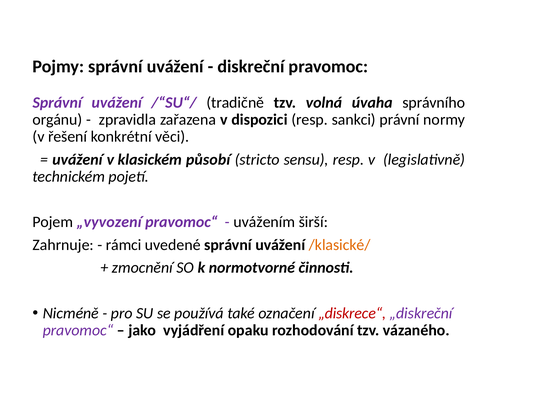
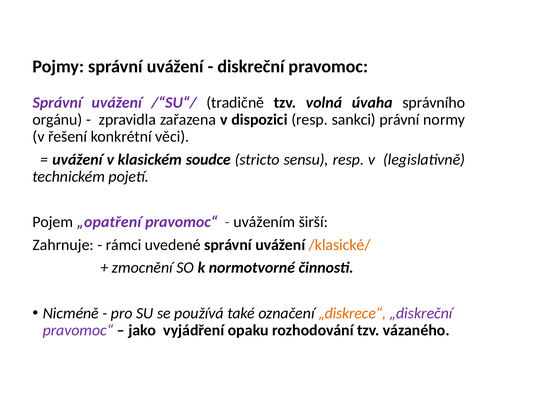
působí: působí -> soudce
„vyvození: „vyvození -> „opatření
„diskrece“ colour: red -> orange
